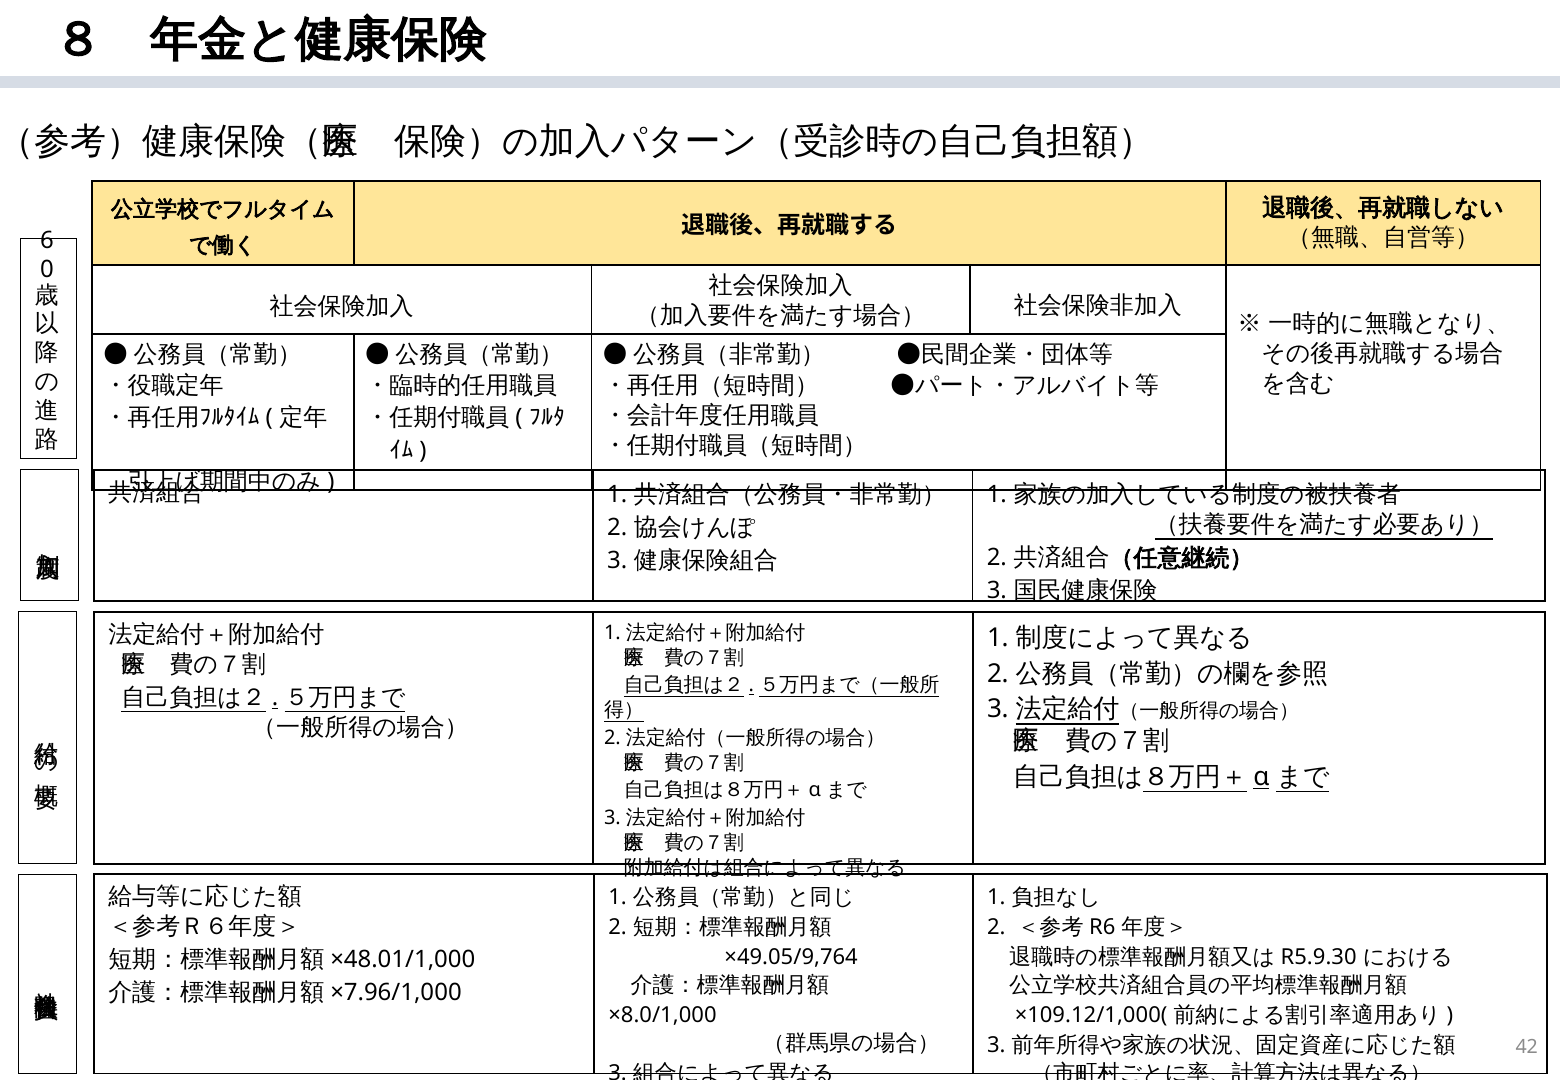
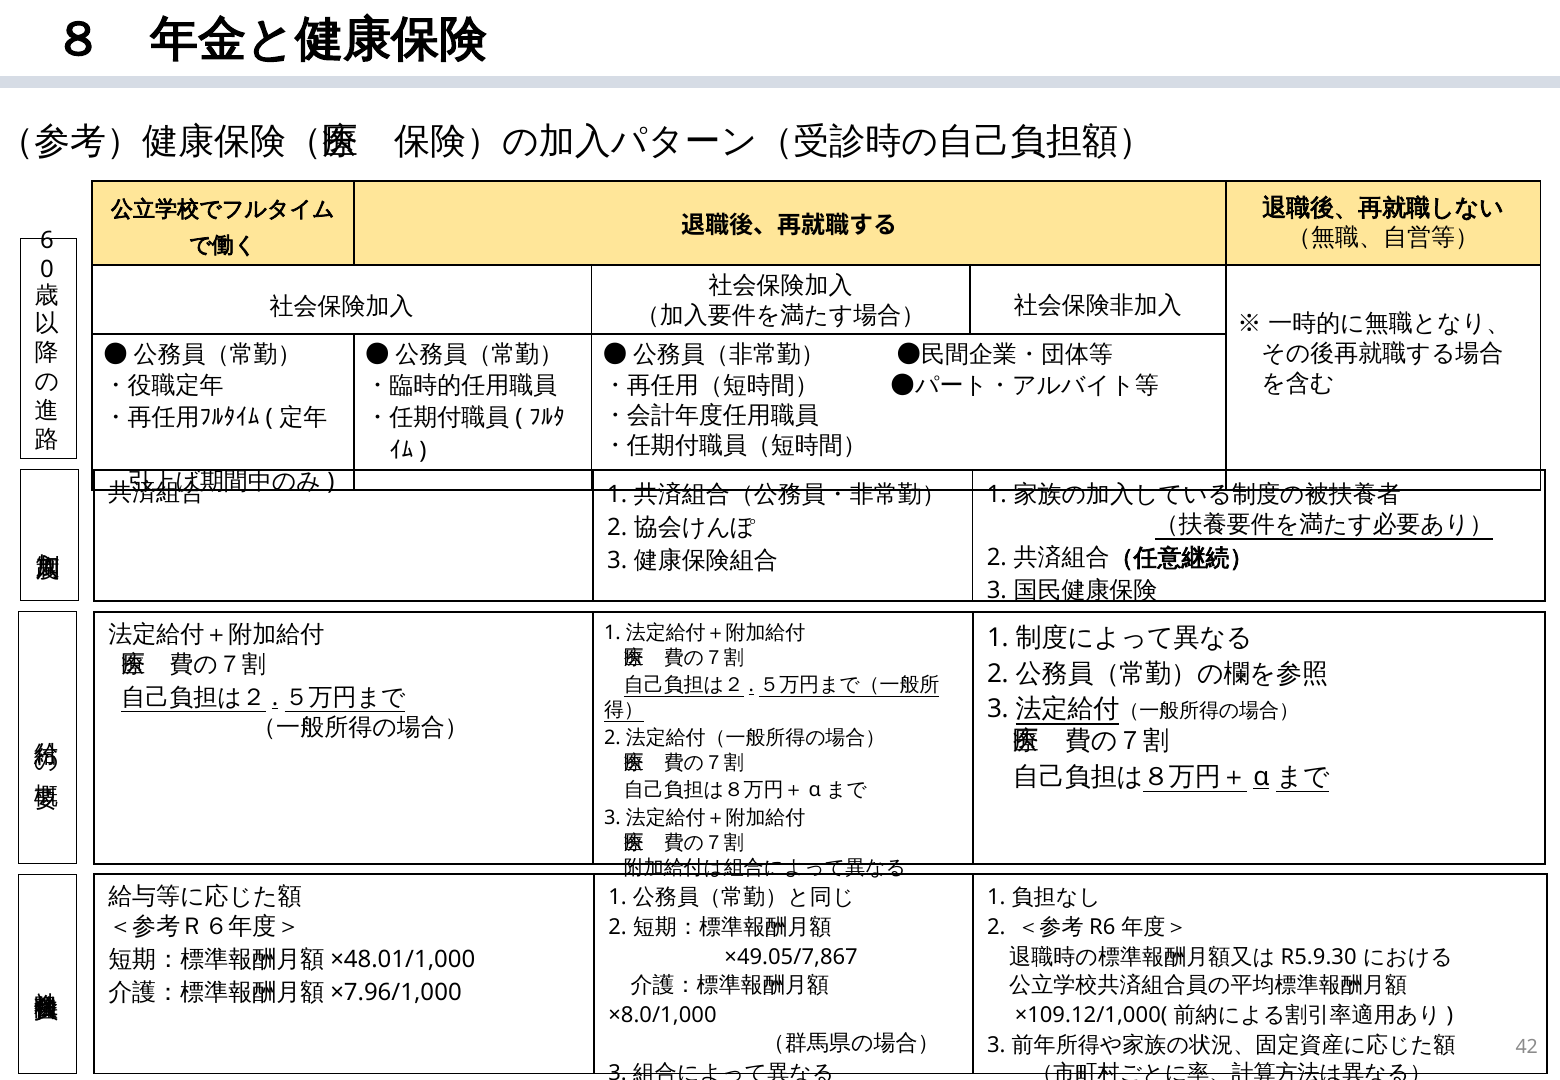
×49.05/9,764: ×49.05/9,764 -> ×49.05/7,867
